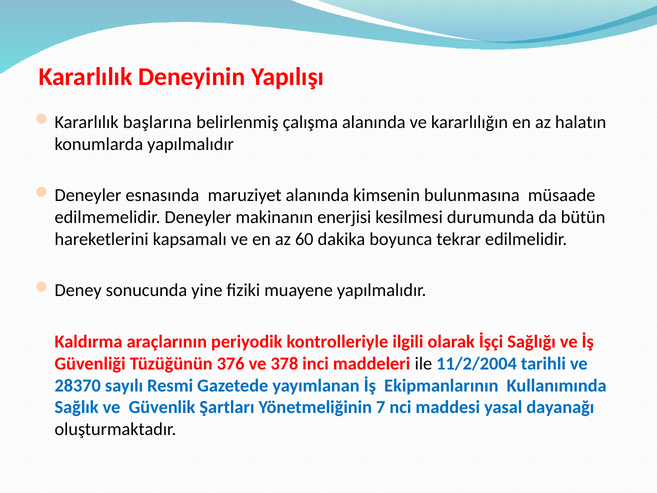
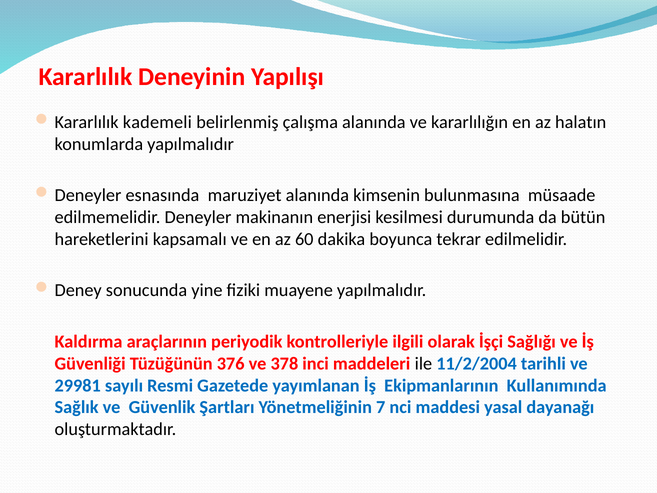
başlarına: başlarına -> kademeli
28370: 28370 -> 29981
